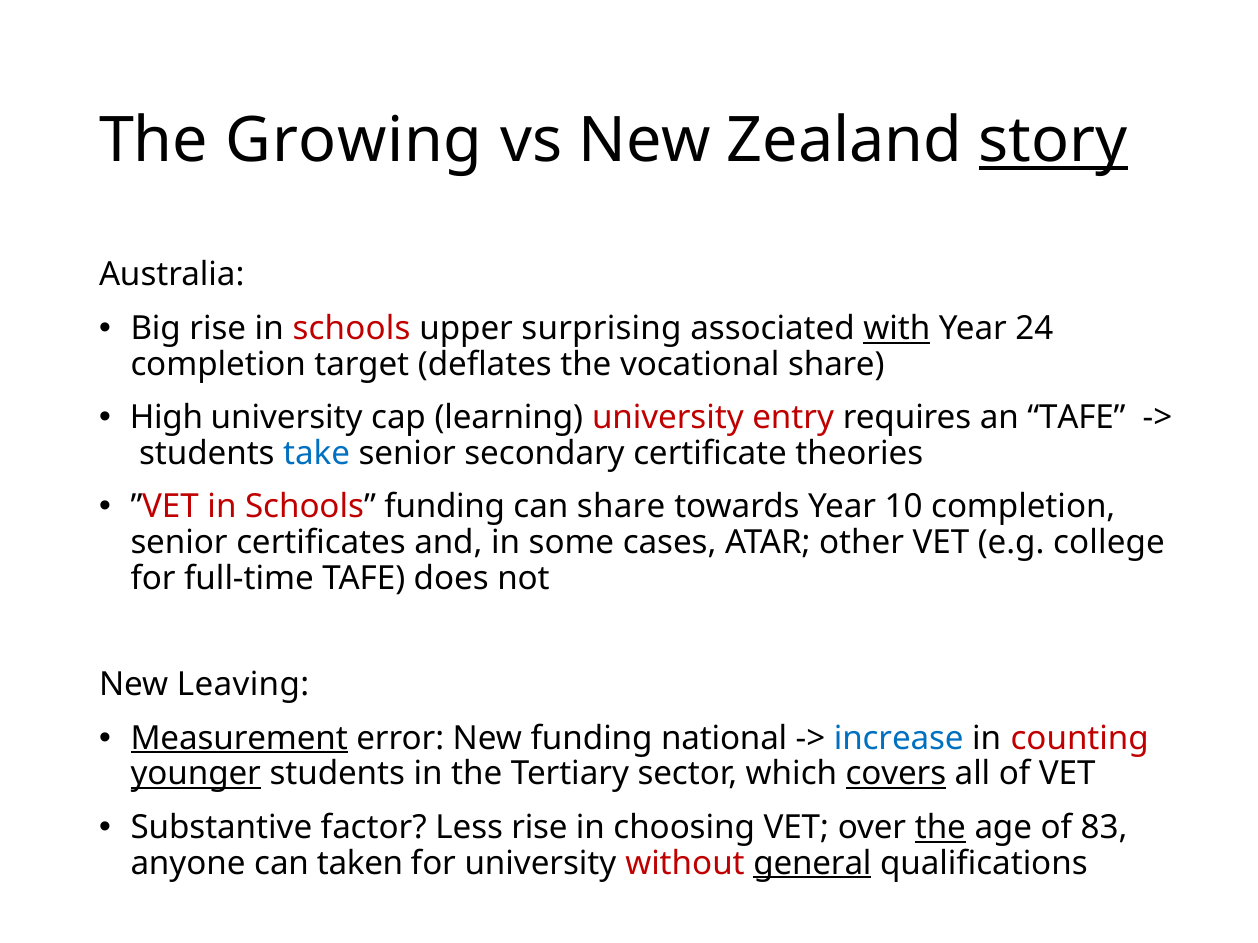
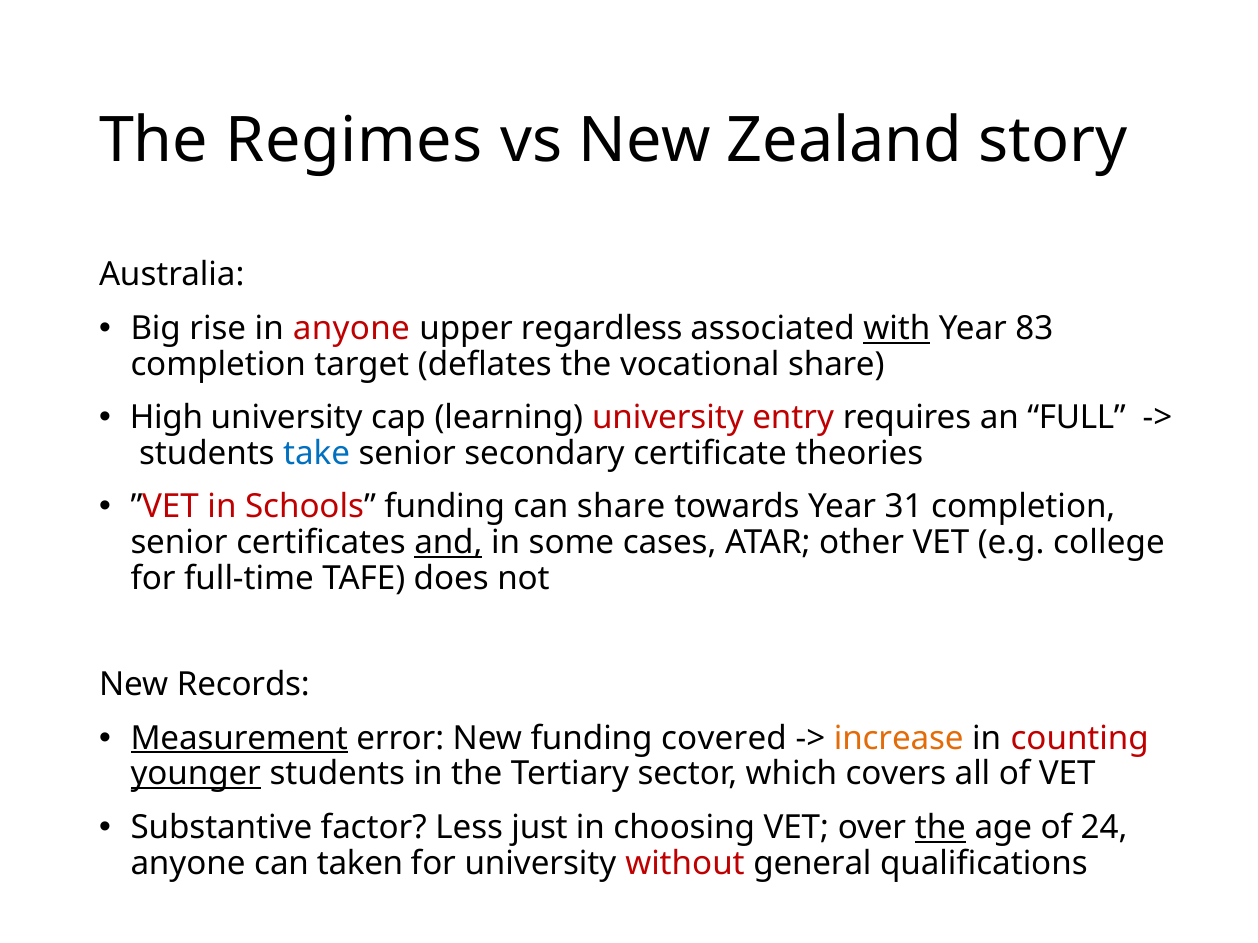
Growing: Growing -> Regimes
story underline: present -> none
rise in schools: schools -> anyone
surprising: surprising -> regardless
24: 24 -> 83
an TAFE: TAFE -> FULL
10: 10 -> 31
and underline: none -> present
Leaving: Leaving -> Records
national: national -> covered
increase colour: blue -> orange
covers underline: present -> none
Less rise: rise -> just
83: 83 -> 24
general underline: present -> none
